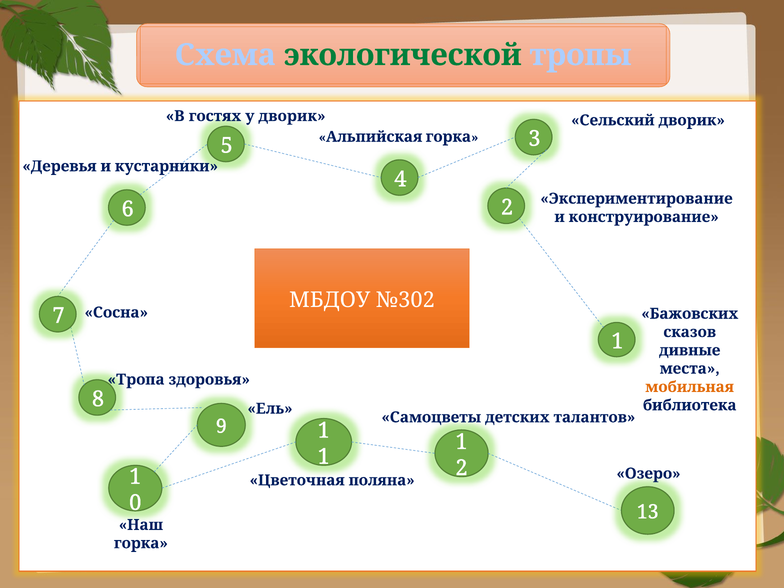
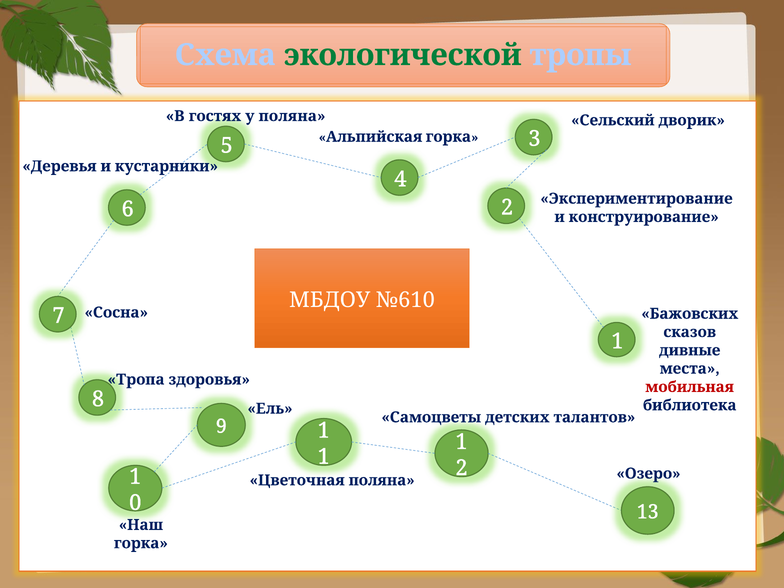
у дворик: дворик -> поляна
№302: №302 -> №610
мобильная colour: orange -> red
